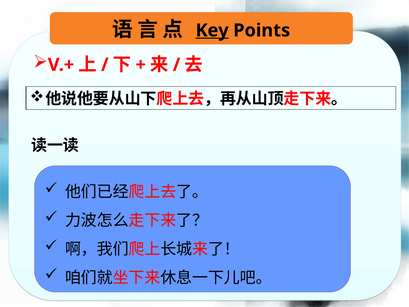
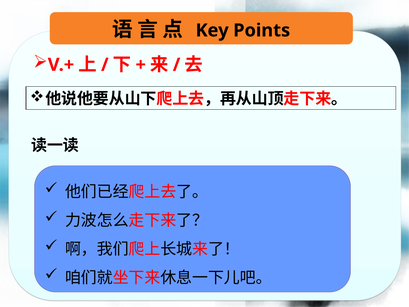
Key underline: present -> none
